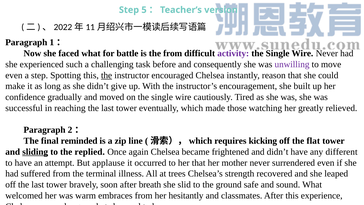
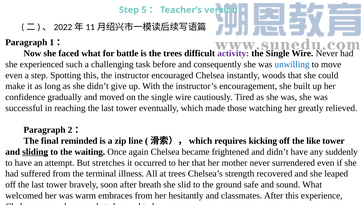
the from: from -> trees
unwilling colour: purple -> blue
the at (107, 75) underline: present -> none
reason: reason -> woods
flat: flat -> like
replied: replied -> waiting
different: different -> suddenly
applause: applause -> stretches
